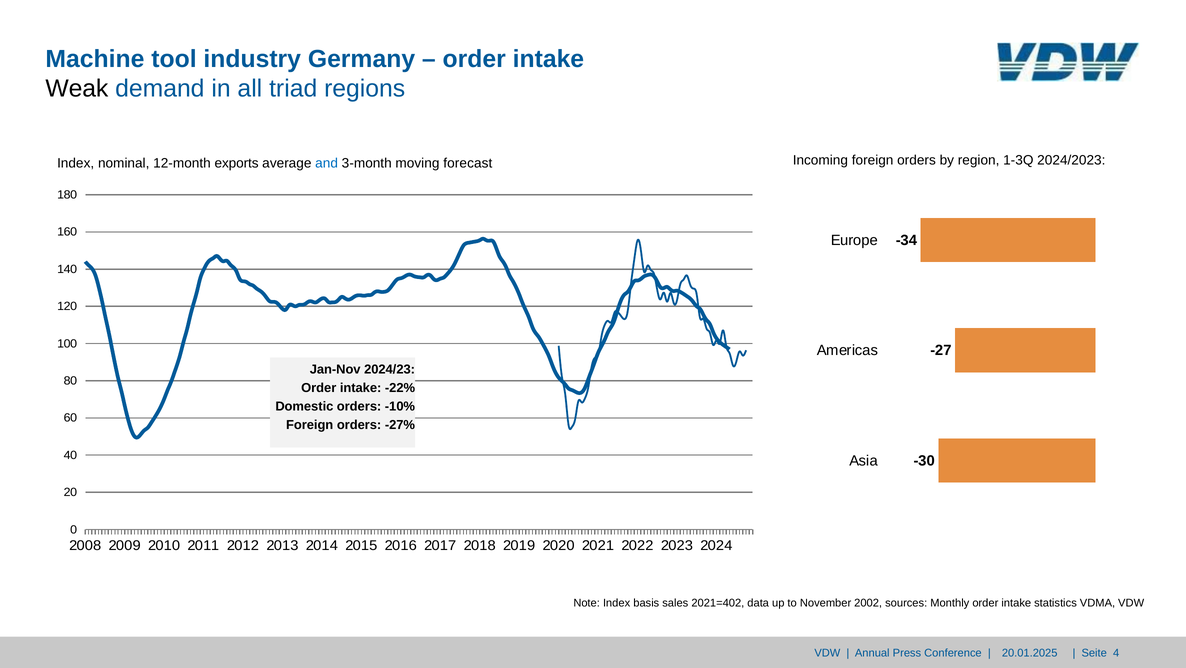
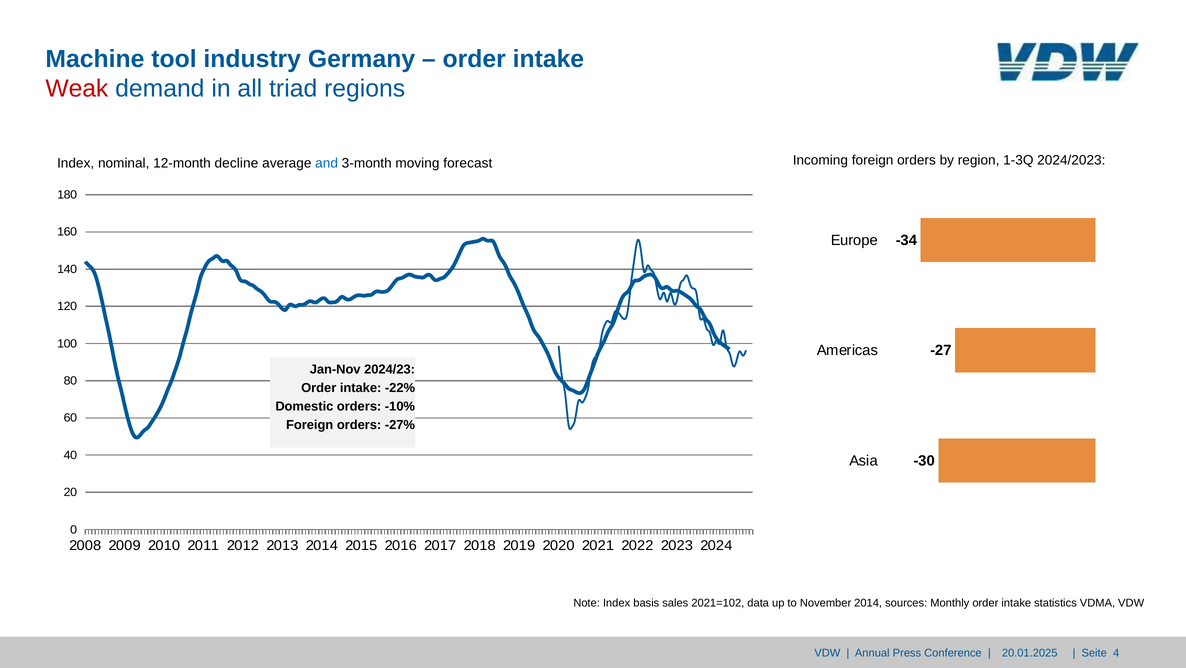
Weak colour: black -> red
exports: exports -> decline
2021=402: 2021=402 -> 2021=102
November 2002: 2002 -> 2014
